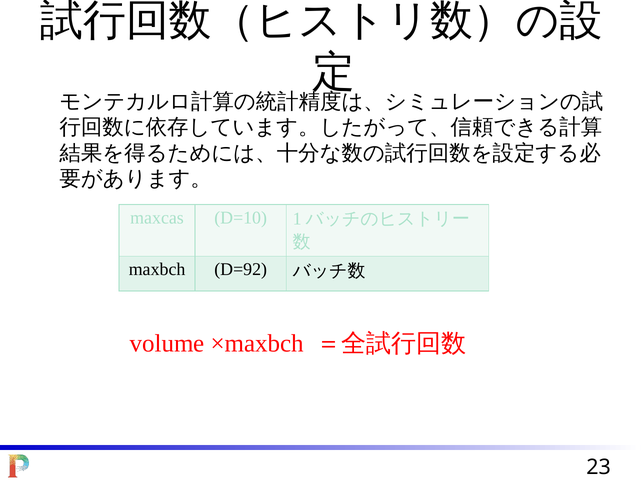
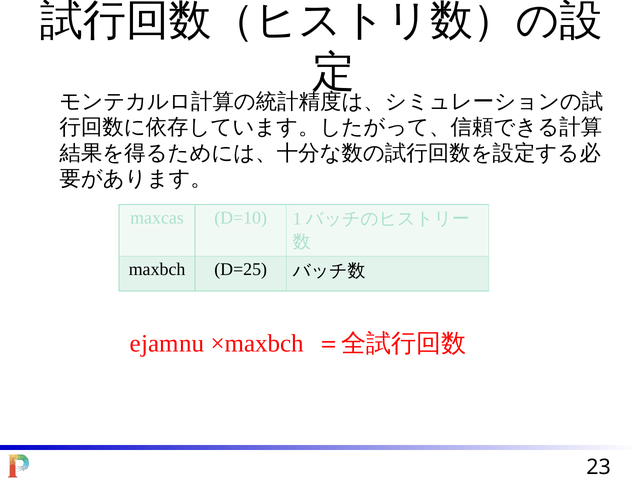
D=92: D=92 -> D=25
volume: volume -> ejamnu
